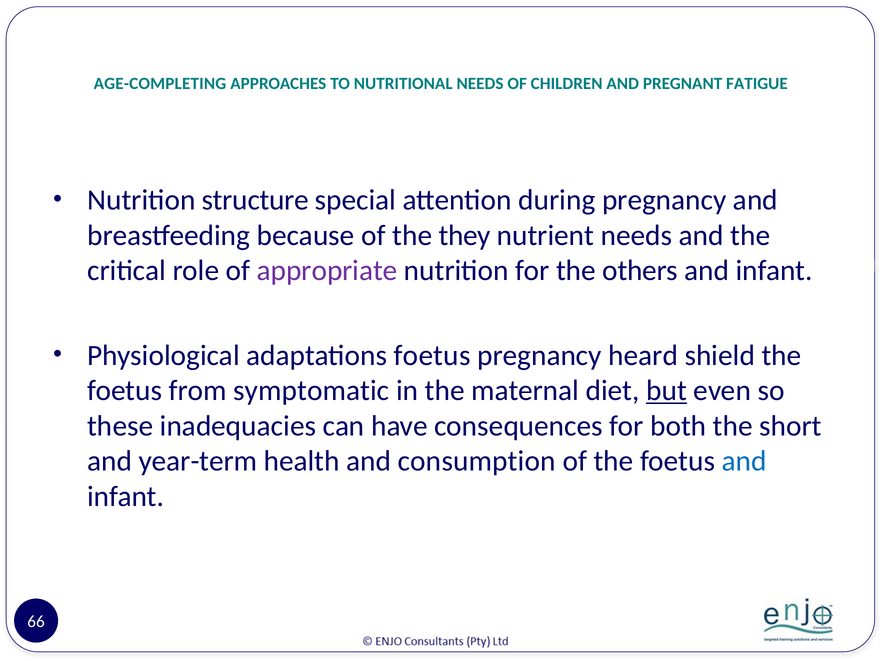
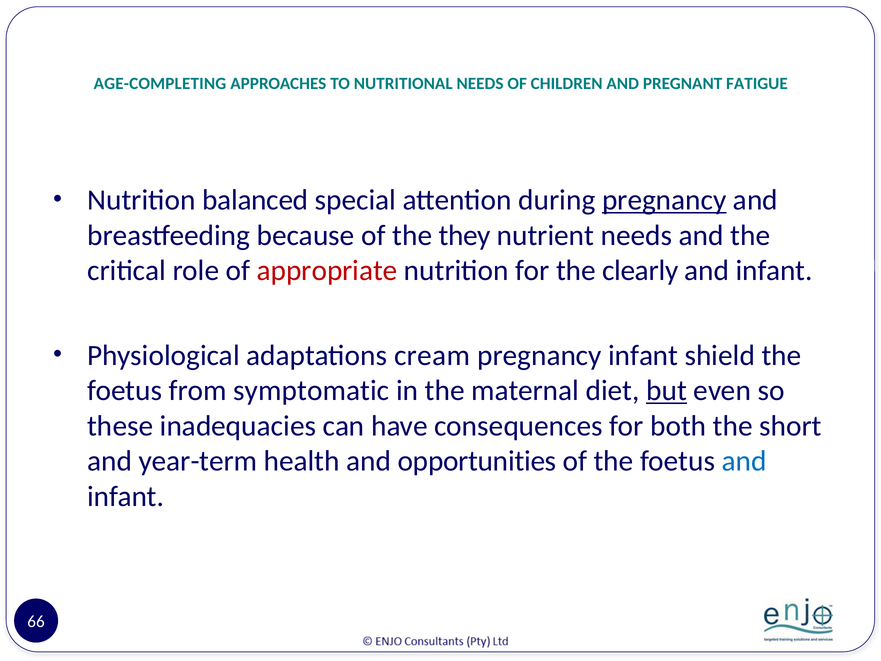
structure: structure -> balanced
pregnancy at (664, 200) underline: none -> present
appropriate colour: purple -> red
others: others -> clearly
adaptations foetus: foetus -> cream
pregnancy heard: heard -> infant
consumption: consumption -> opportunities
